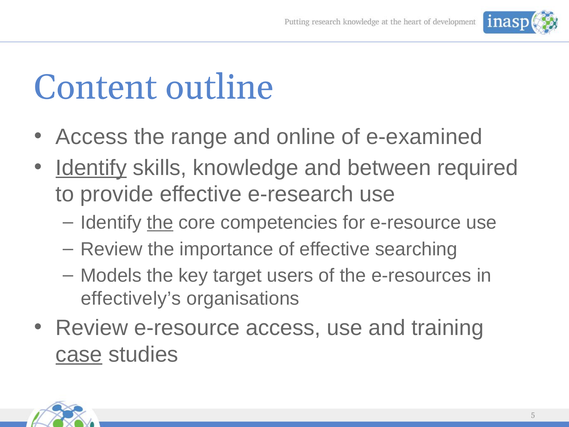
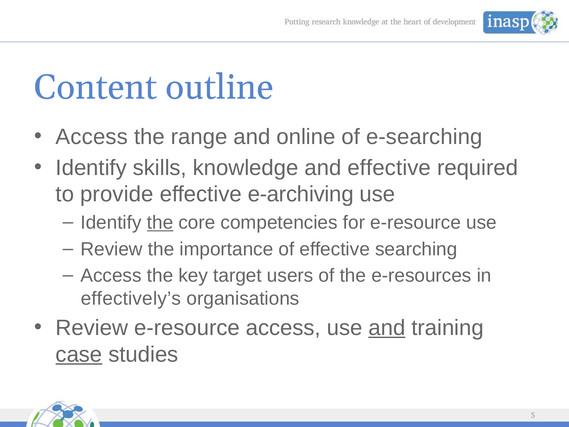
e-examined: e-examined -> e-searching
Identify at (91, 168) underline: present -> none
and between: between -> effective
e-research: e-research -> e-archiving
Models at (111, 276): Models -> Access
and at (387, 328) underline: none -> present
